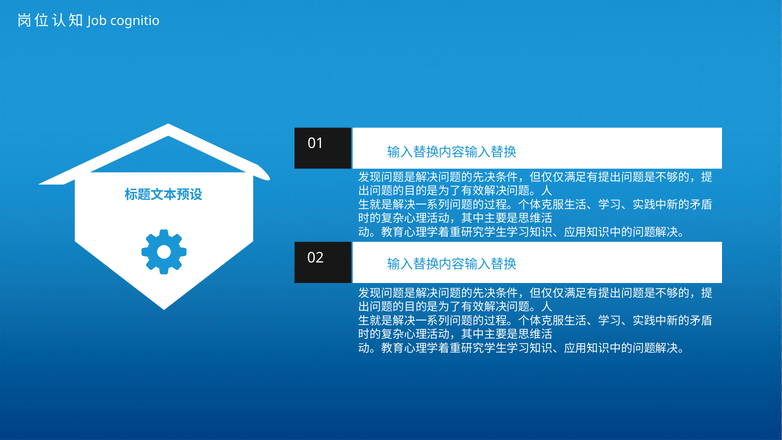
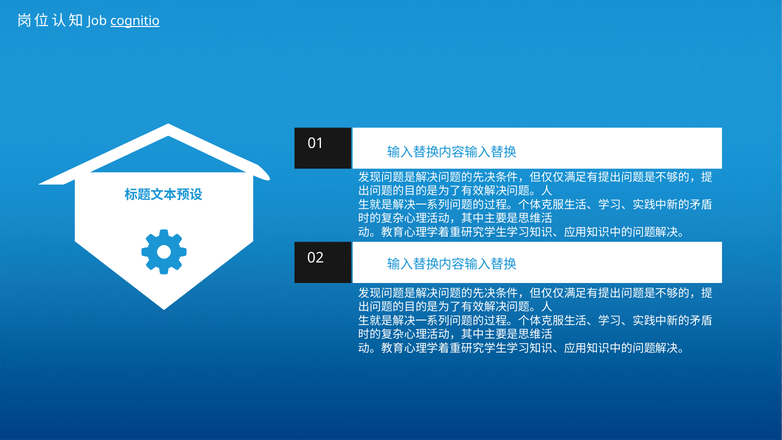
cognitio underline: none -> present
